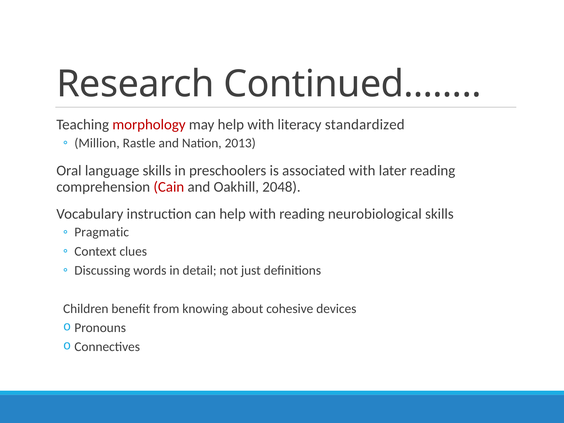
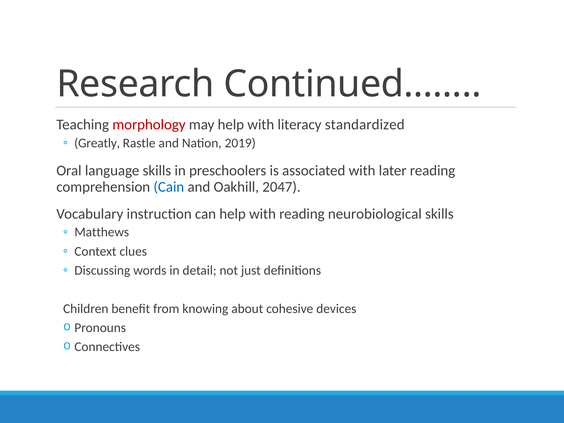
Million: Million -> Greatly
2013: 2013 -> 2019
Cain colour: red -> blue
2048: 2048 -> 2047
Pragmatic: Pragmatic -> Matthews
